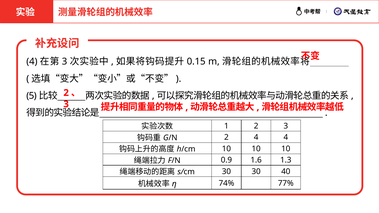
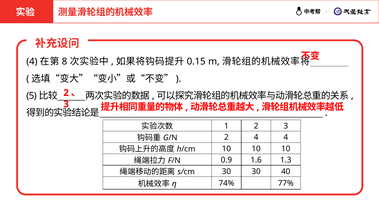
3 at (65, 62): 3 -> 8
